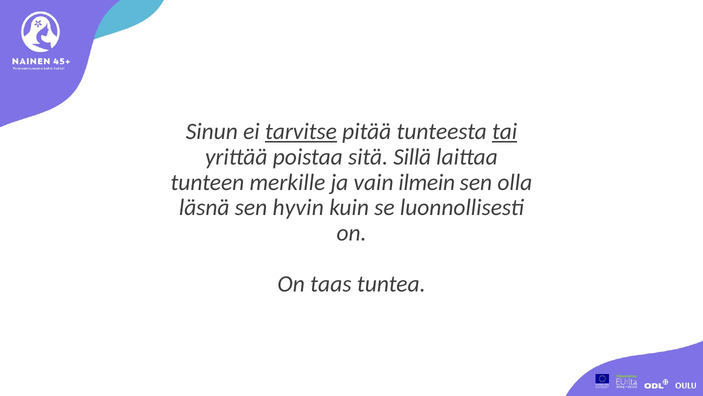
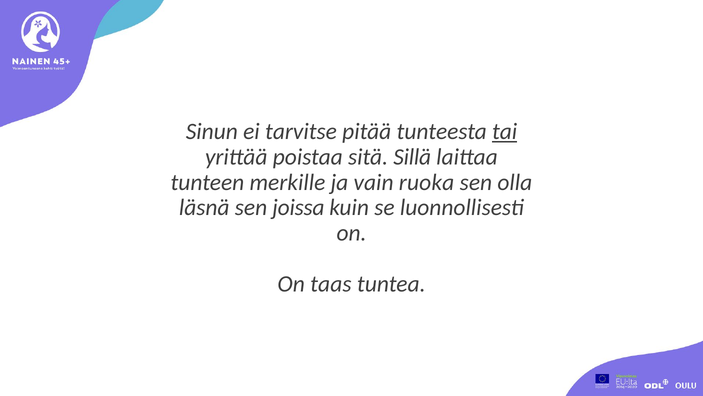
tarvitse underline: present -> none
ilmein: ilmein -> ruoka
hyvin: hyvin -> joissa
